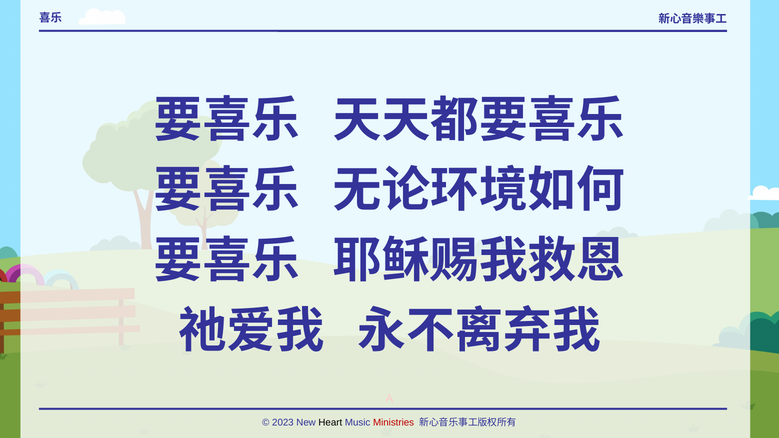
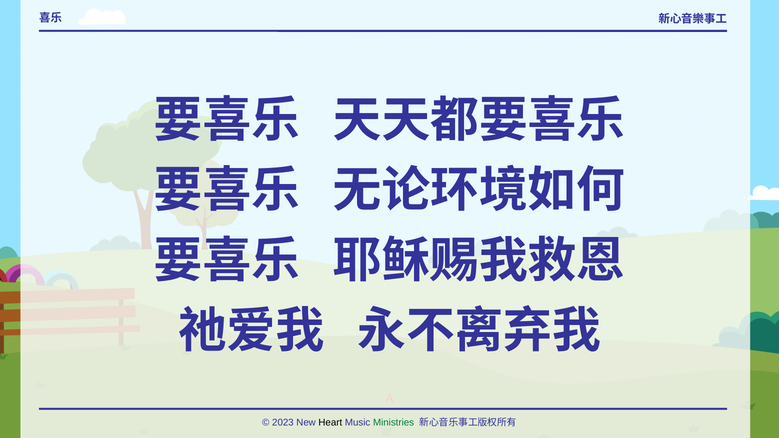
Ministries colour: red -> green
